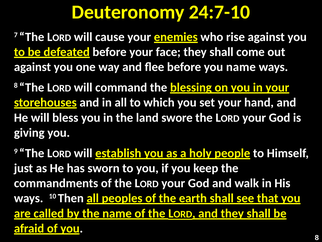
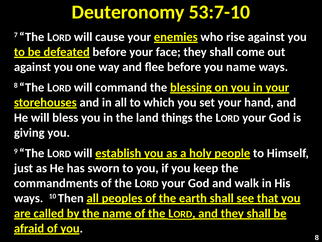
24:7-10: 24:7-10 -> 53:7-10
swore: swore -> things
